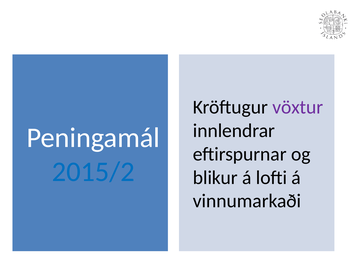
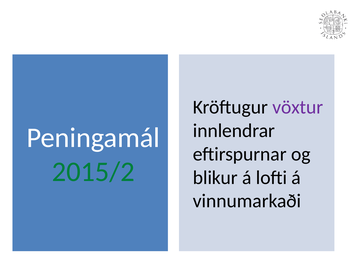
2015/2 colour: blue -> green
